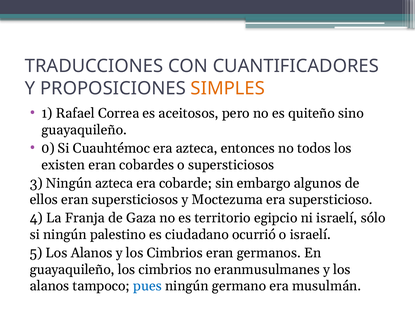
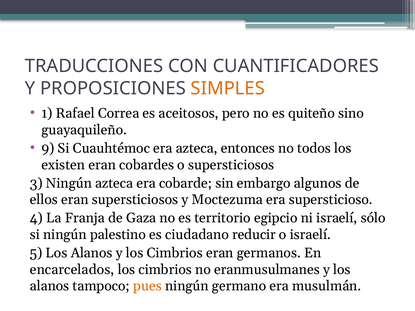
0: 0 -> 9
ocurrió: ocurrió -> reducir
guayaquileño at (72, 270): guayaquileño -> encarcelados
pues colour: blue -> orange
